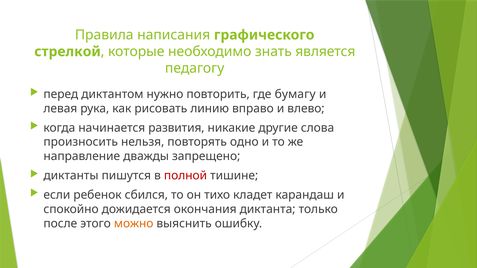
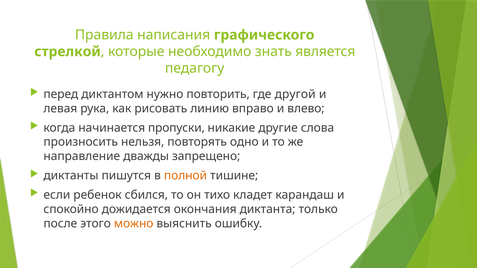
бумагу: бумагу -> другой
развития: развития -> пропуски
полной colour: red -> orange
